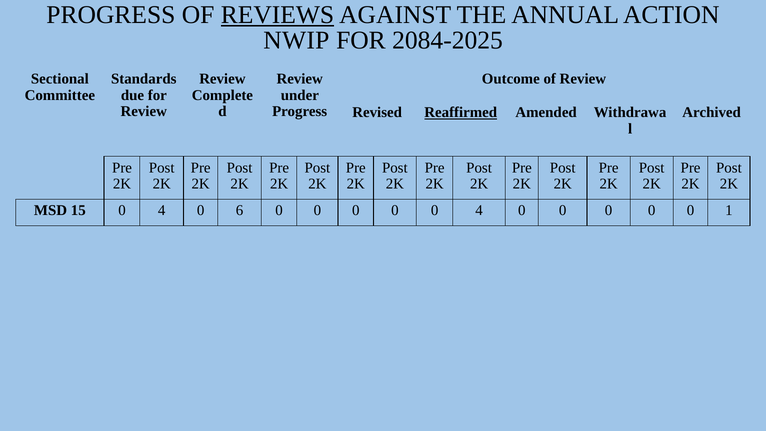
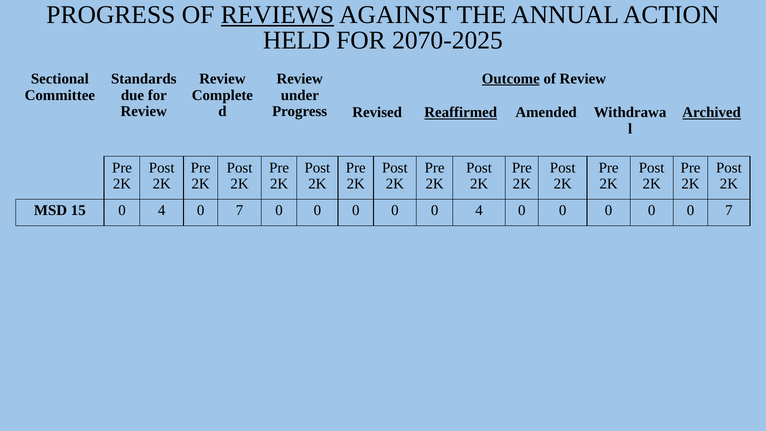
NWIP: NWIP -> HELD
2084-2025: 2084-2025 -> 2070-2025
Outcome underline: none -> present
Archived underline: none -> present
4 0 6: 6 -> 7
0 0 1: 1 -> 7
